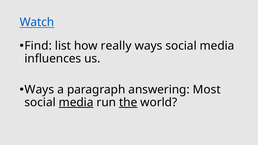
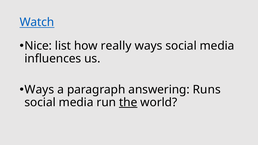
Find: Find -> Nice
Most: Most -> Runs
media at (76, 102) underline: present -> none
